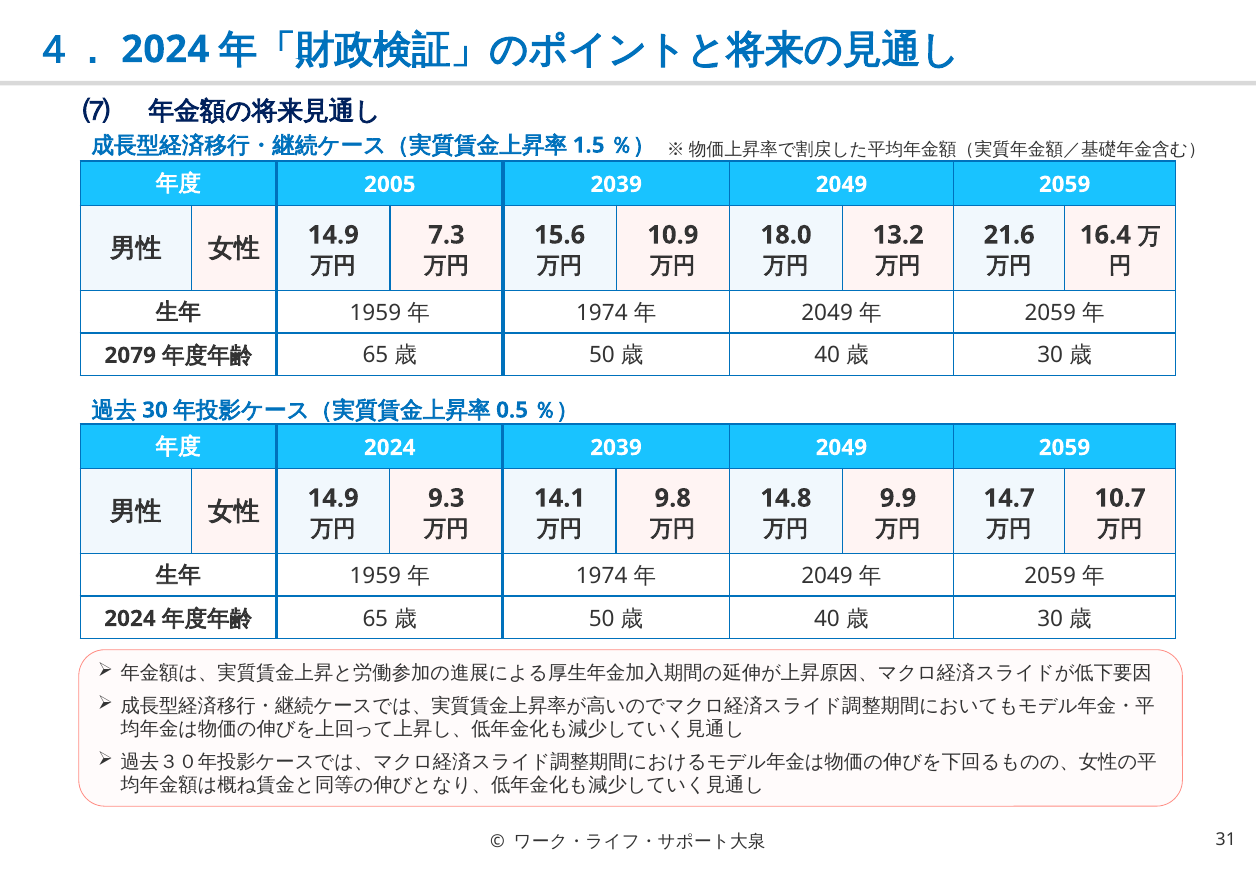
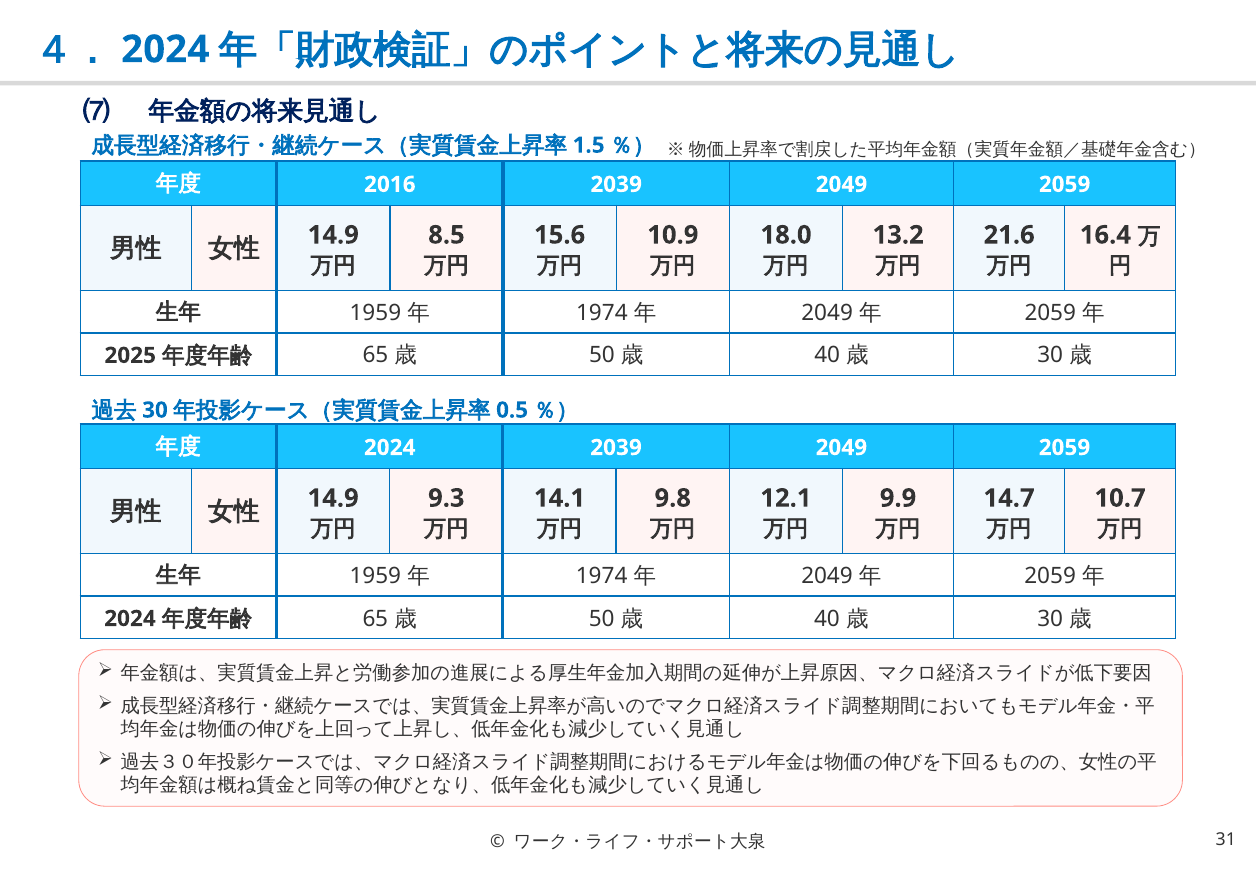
2005: 2005 -> 2016
7.3: 7.3 -> 8.5
2079: 2079 -> 2025
14.8: 14.8 -> 12.1
